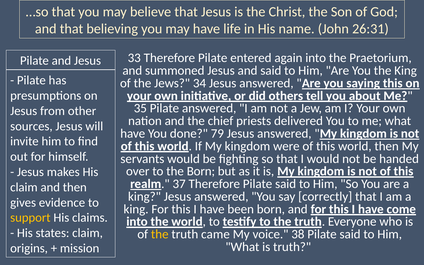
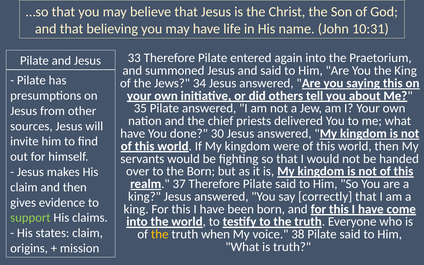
26:31: 26:31 -> 10:31
79: 79 -> 30
support colour: yellow -> light green
came: came -> when
